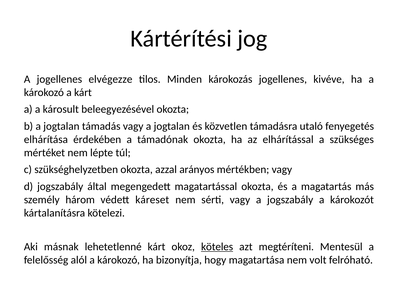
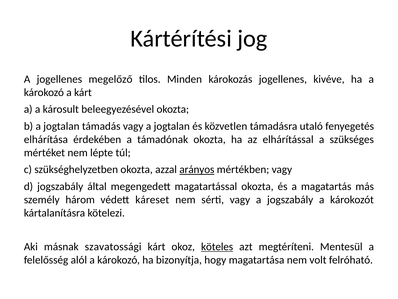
elvégezze: elvégezze -> megelőző
arányos underline: none -> present
lehetetlenné: lehetetlenné -> szavatossági
